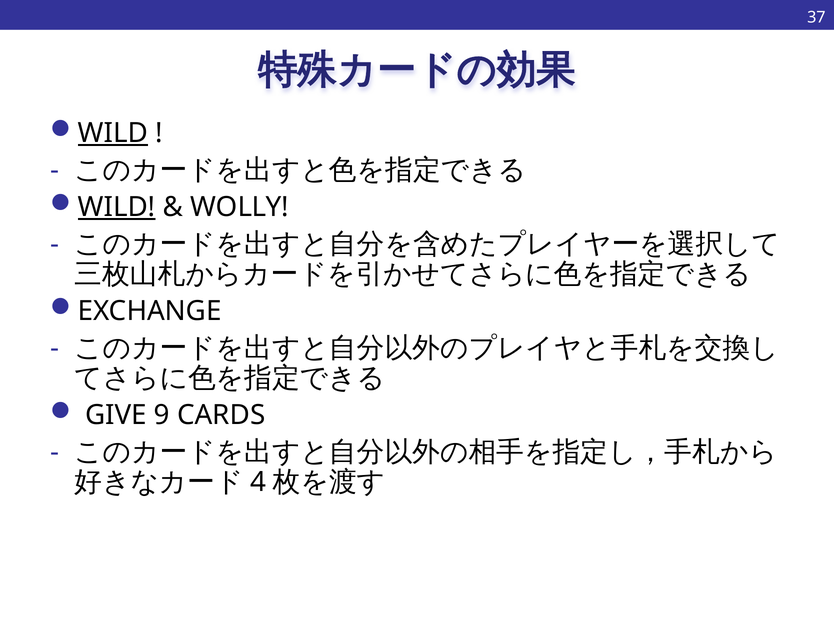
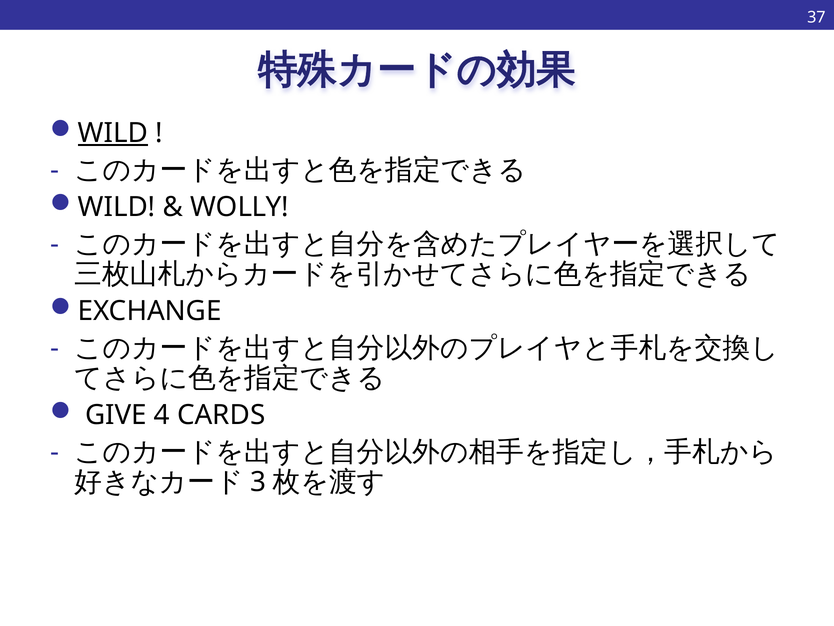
WILD at (117, 207) underline: present -> none
9: 9 -> 4
4: 4 -> 3
